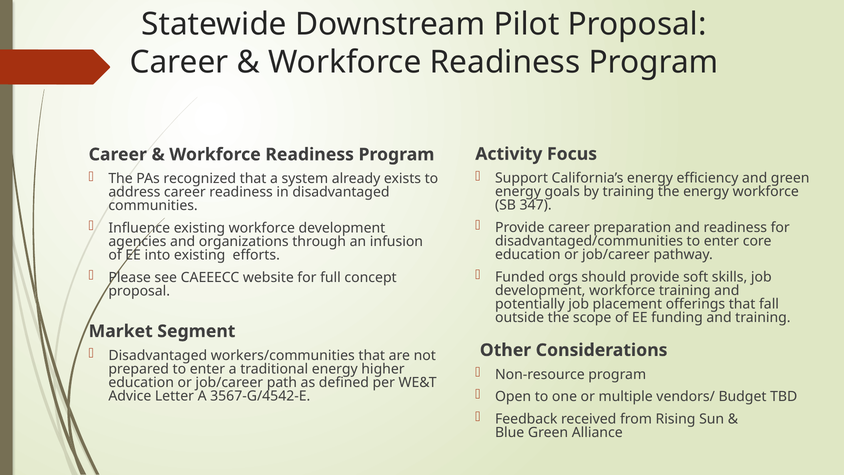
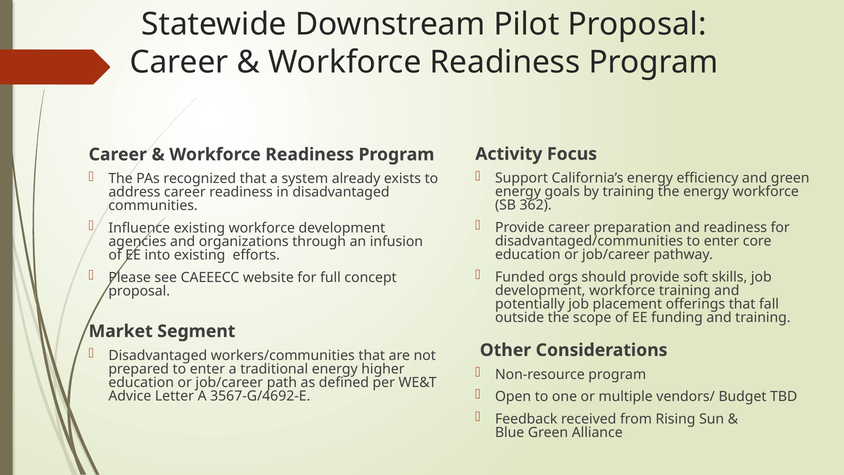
347: 347 -> 362
3567-G/4542-E: 3567-G/4542-E -> 3567-G/4692-E
